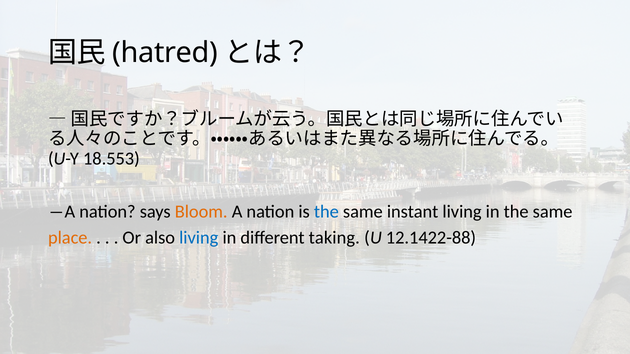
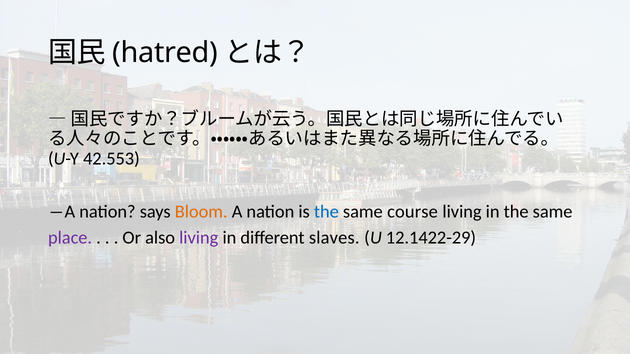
18.553: 18.553 -> 42.553
instant: instant -> course
place colour: orange -> purple
living at (199, 238) colour: blue -> purple
taking: taking -> slaves
12.1422-88: 12.1422-88 -> 12.1422-29
